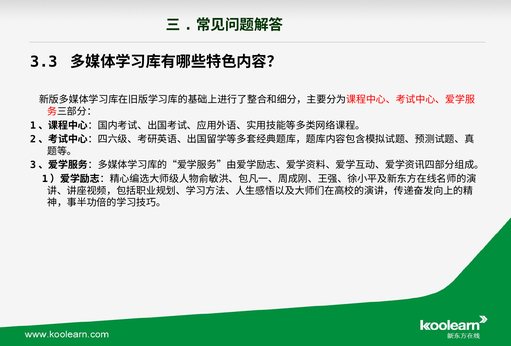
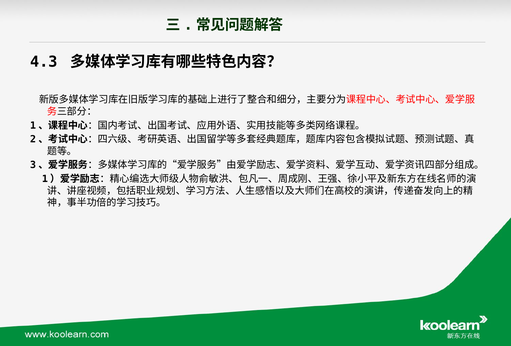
3.3: 3.3 -> 4.3
